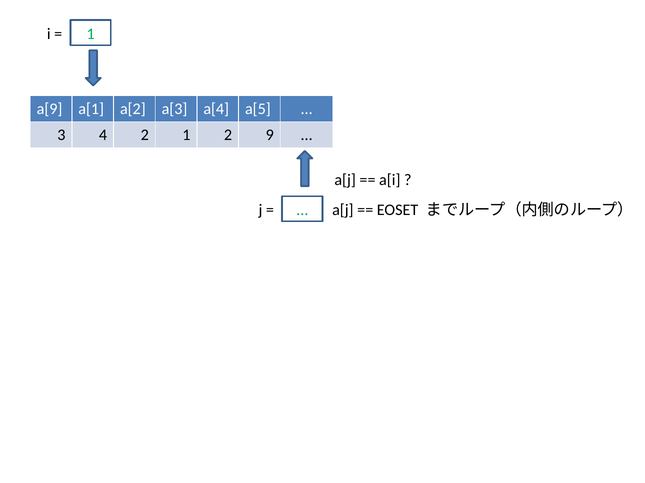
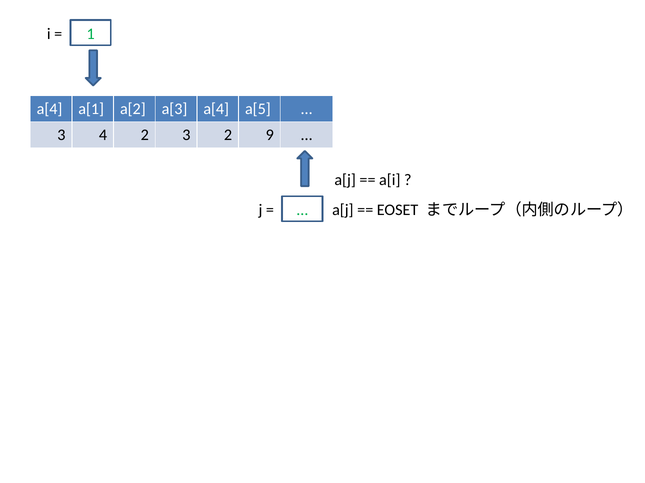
a[9 at (50, 109): a[9 -> a[4
2 1: 1 -> 3
